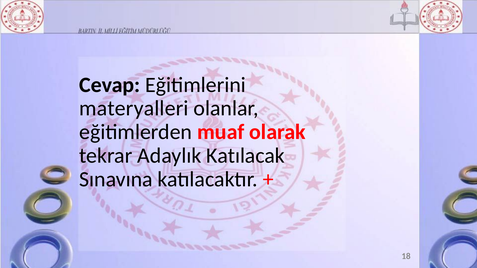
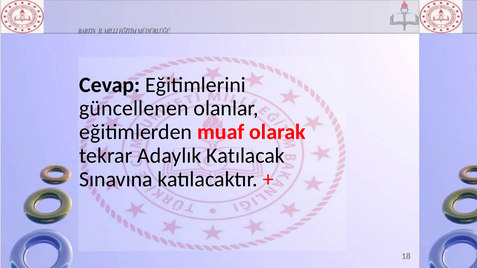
materyalleri: materyalleri -> güncellenen
